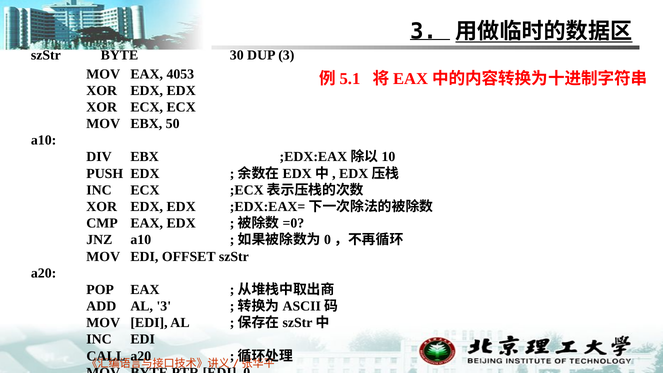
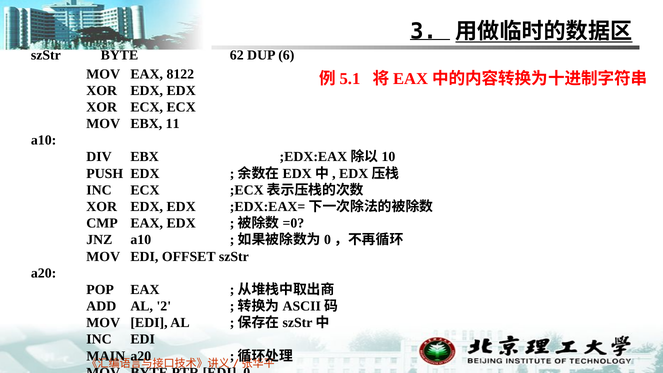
30: 30 -> 62
DUP 3: 3 -> 6
4053: 4053 -> 8122
50: 50 -> 11
AL 3: 3 -> 2
CALL: CALL -> MAIN
